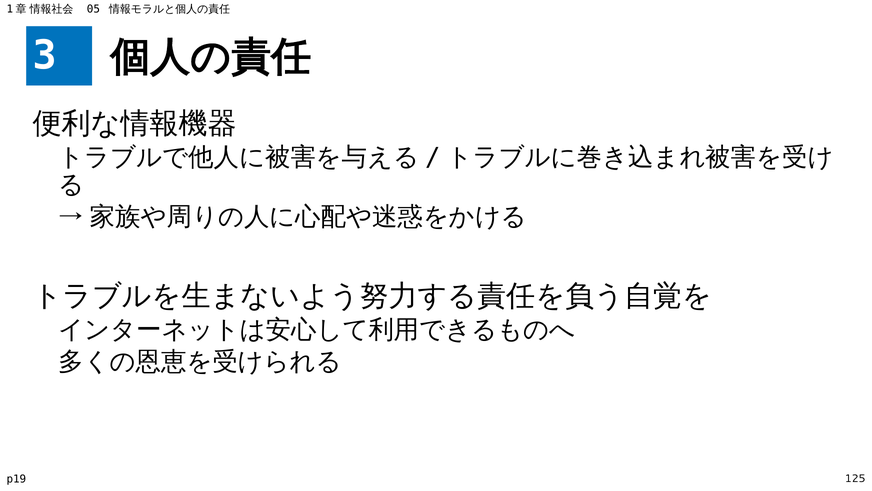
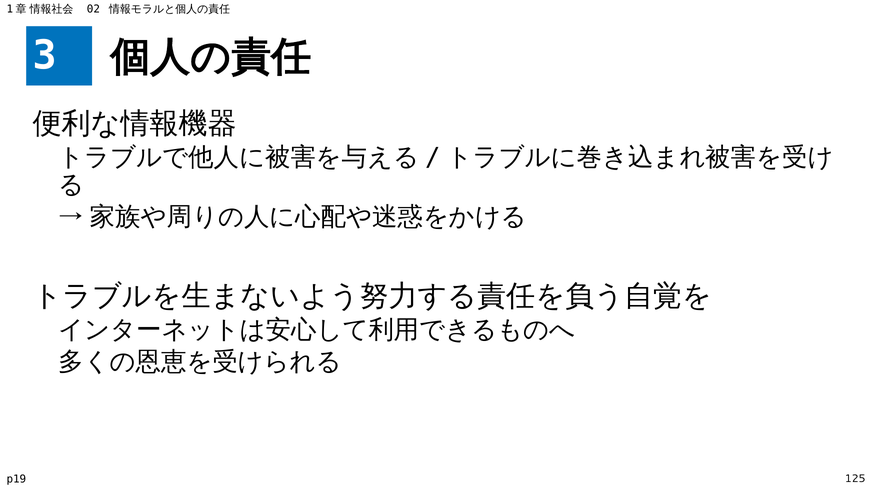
05: 05 -> 02
